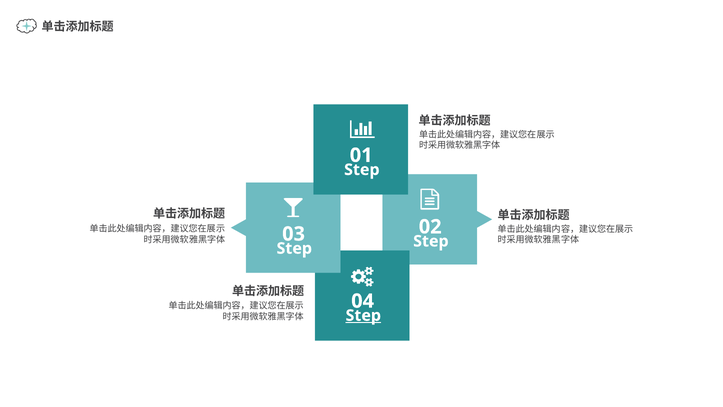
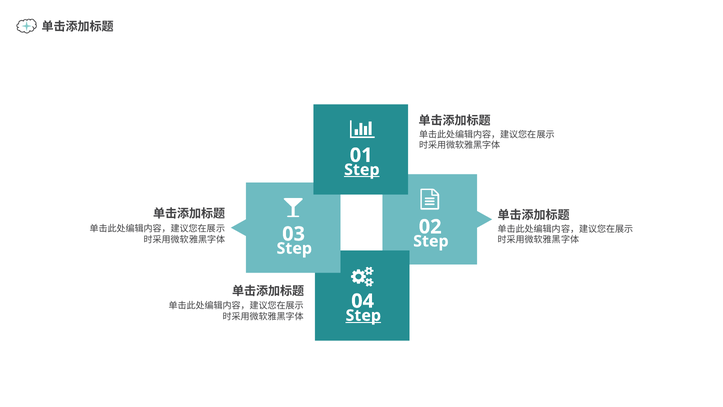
Step at (362, 170) underline: none -> present
